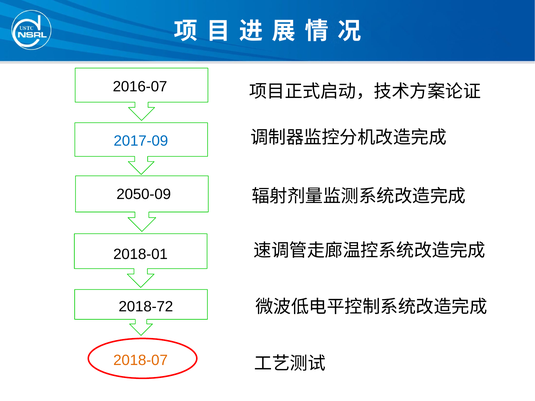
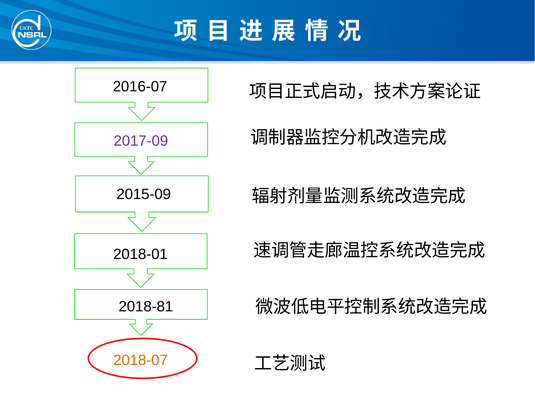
2017-09 colour: blue -> purple
2050-09: 2050-09 -> 2015-09
2018-72: 2018-72 -> 2018-81
